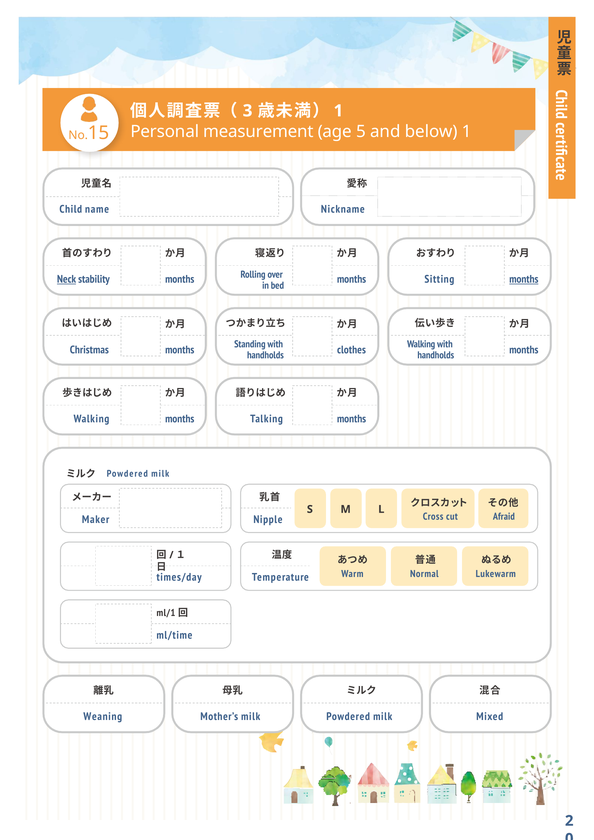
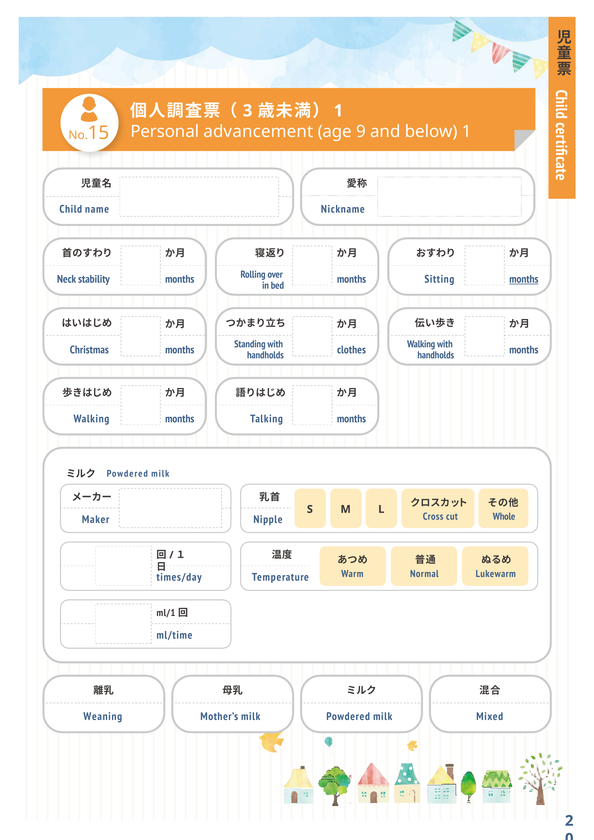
measurement: measurement -> advancement
5: 5 -> 9
Neck underline: present -> none
Afraid: Afraid -> Whole
